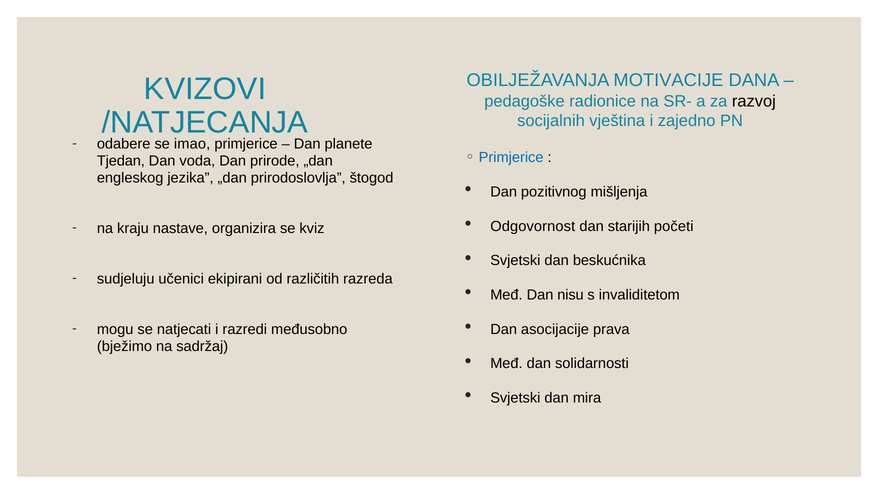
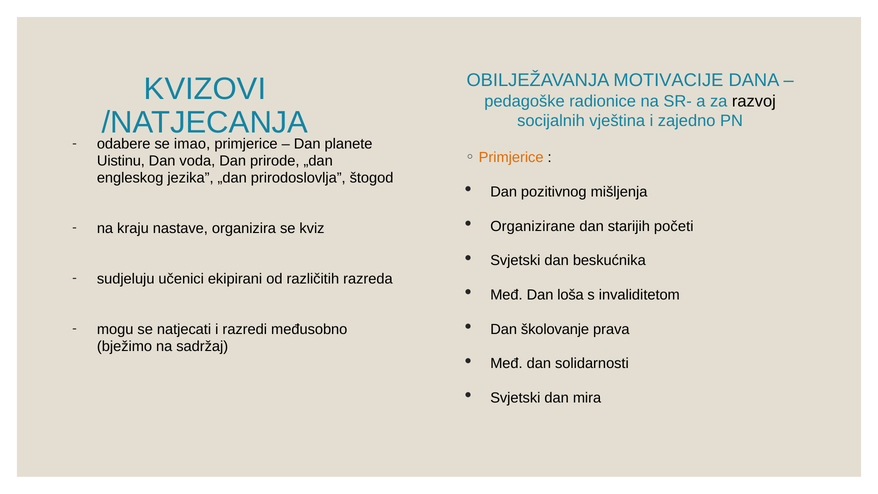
Primjerice at (511, 158) colour: blue -> orange
Tjedan: Tjedan -> Uistinu
Odgovornost: Odgovornost -> Organizirane
nisu: nisu -> loša
asocijacije: asocijacije -> školovanje
